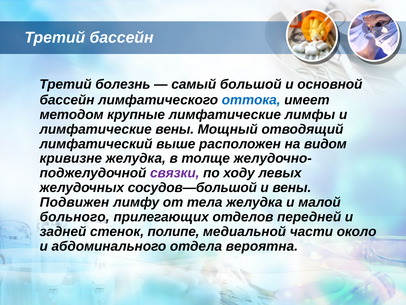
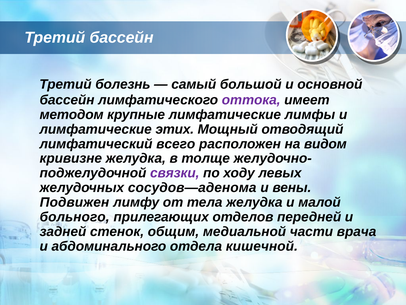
оттока colour: blue -> purple
лимфатические вены: вены -> этих
выше: выше -> всего
сосудов—большой: сосудов—большой -> сосудов—аденома
полипе: полипе -> общим
около: около -> врача
вероятна: вероятна -> кишечной
